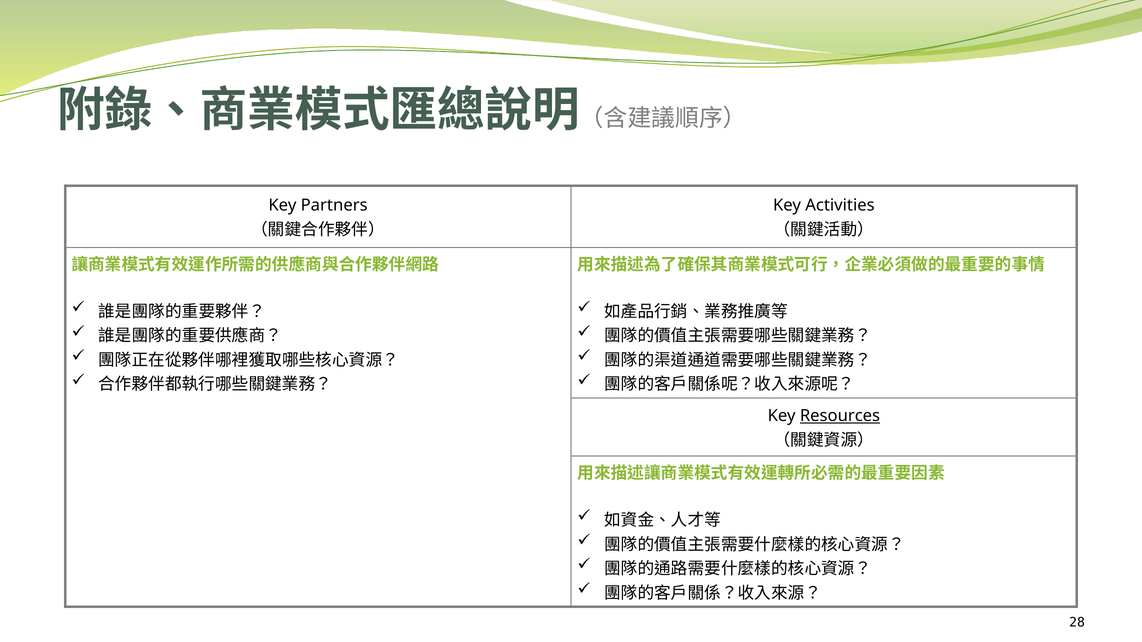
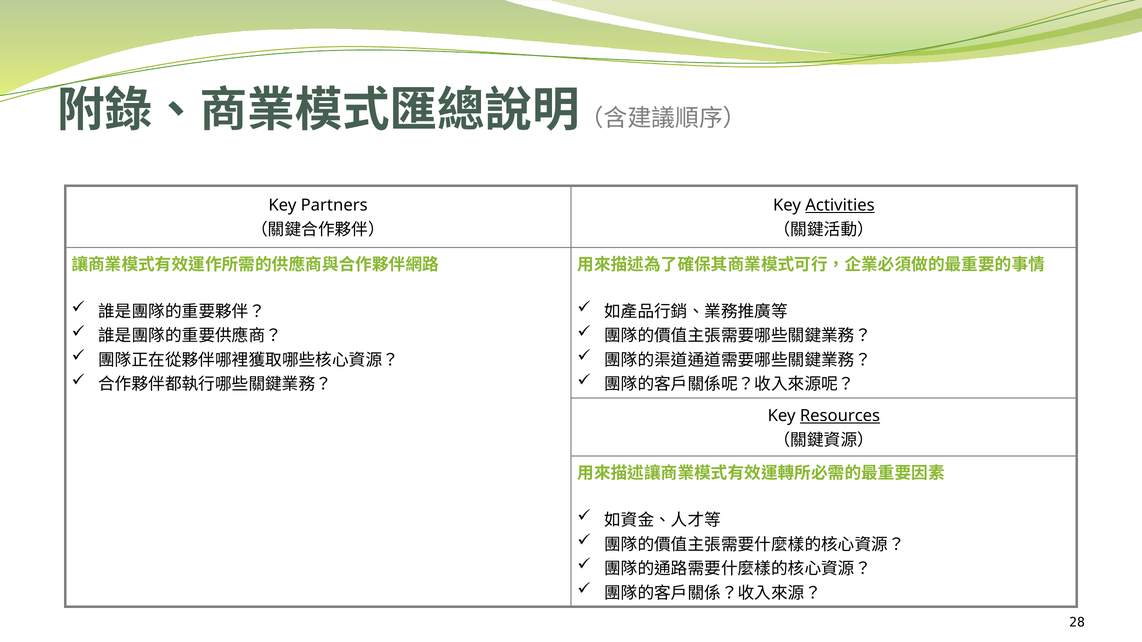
Activities underline: none -> present
